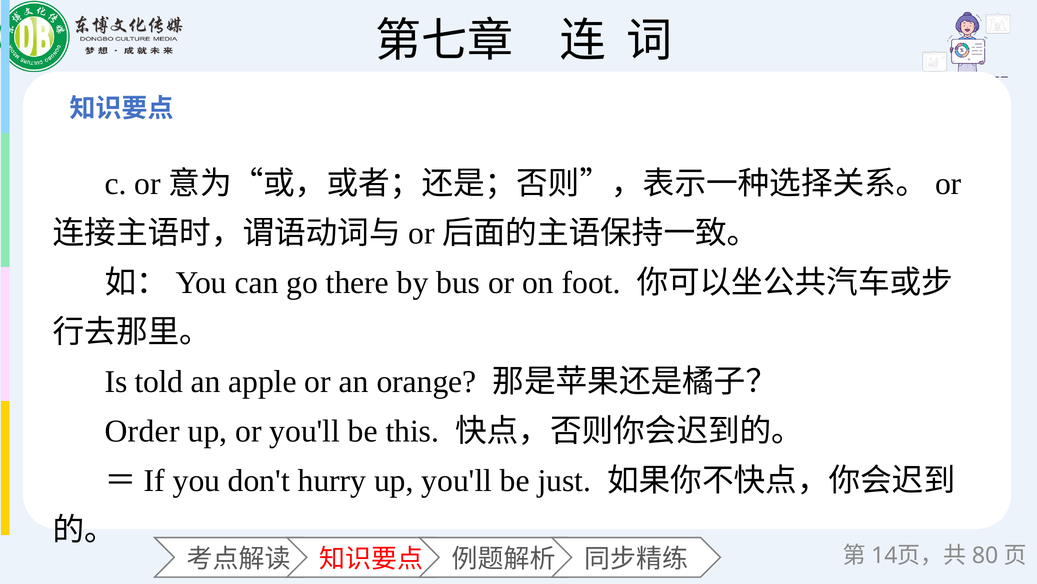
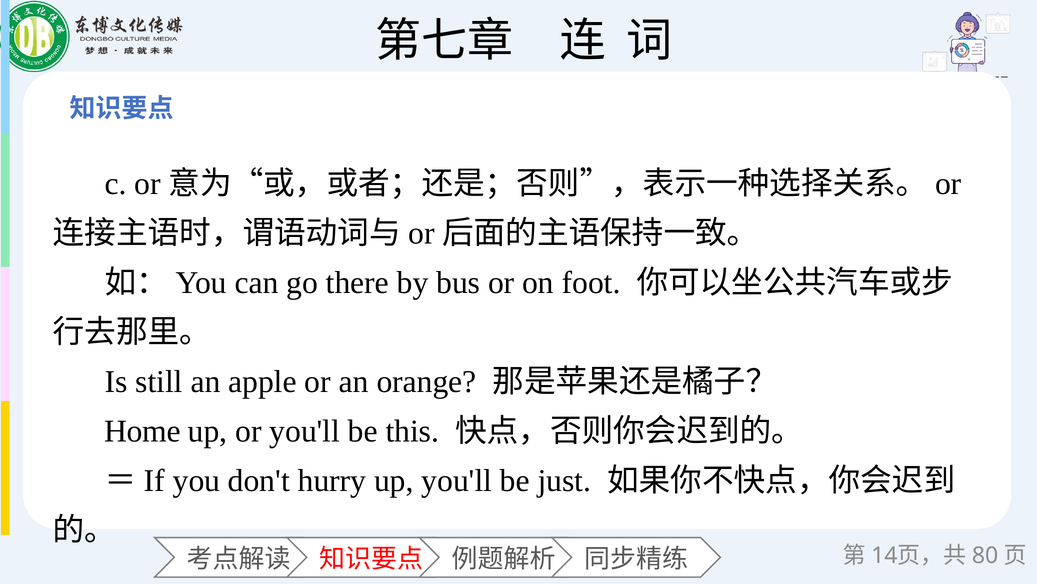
told: told -> still
Order: Order -> Home
